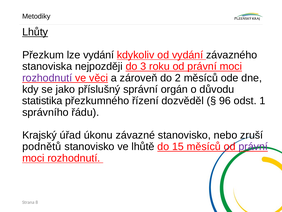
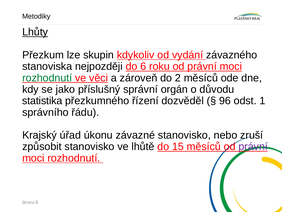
lze vydání: vydání -> skupin
3: 3 -> 6
rozhodnutí at (47, 78) colour: purple -> green
podnětů: podnětů -> způsobit
